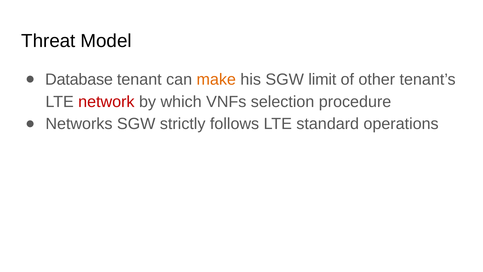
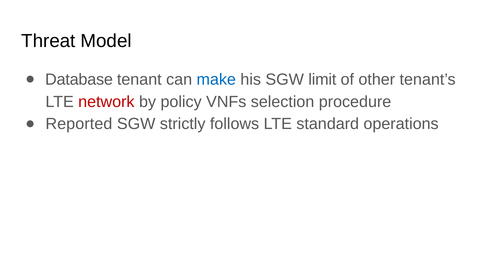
make colour: orange -> blue
which: which -> policy
Networks: Networks -> Reported
